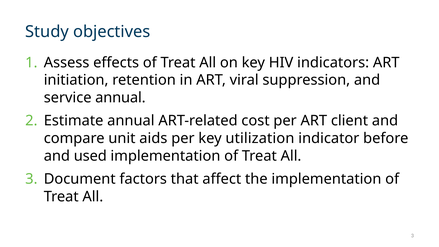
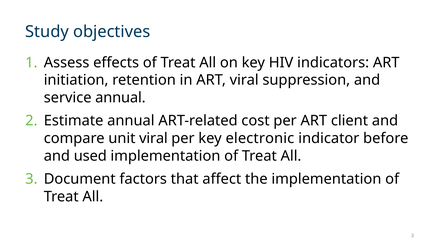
unit aids: aids -> viral
utilization: utilization -> electronic
